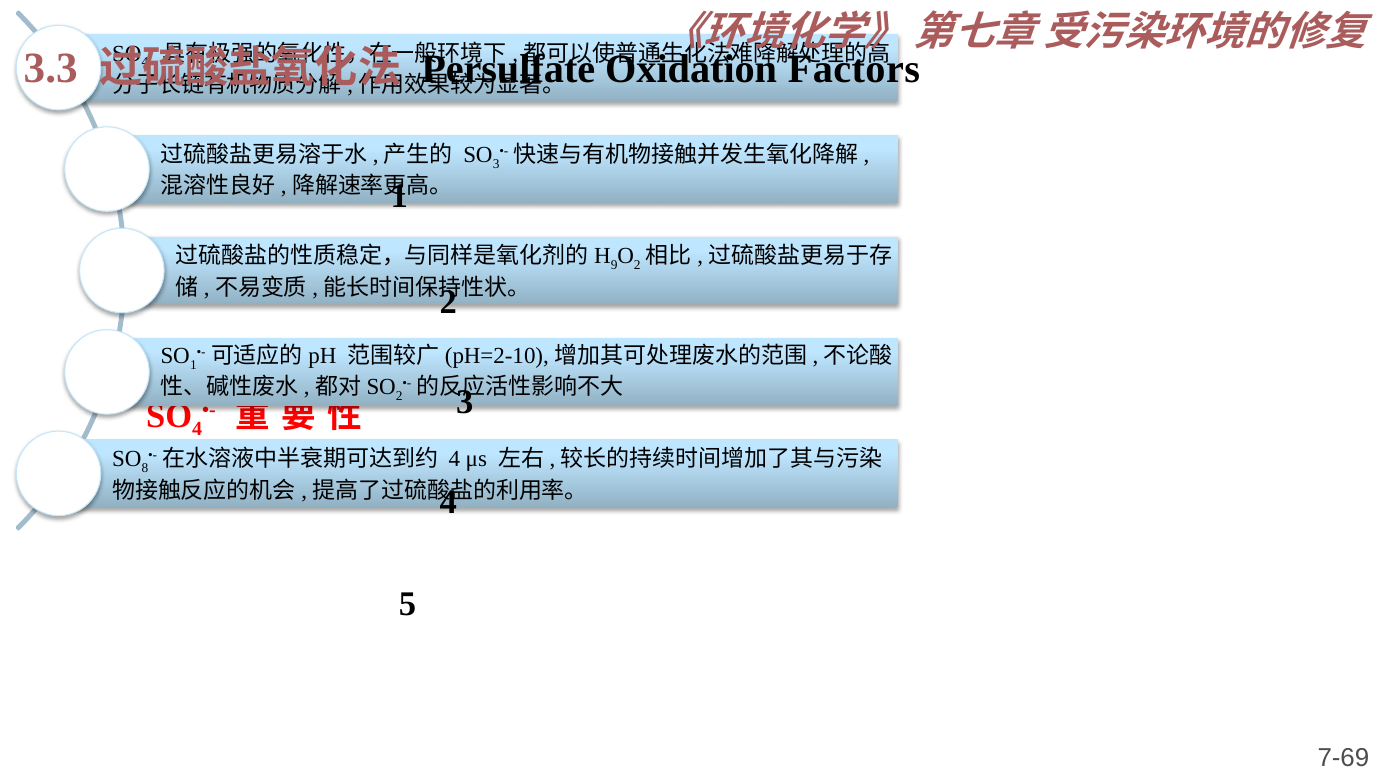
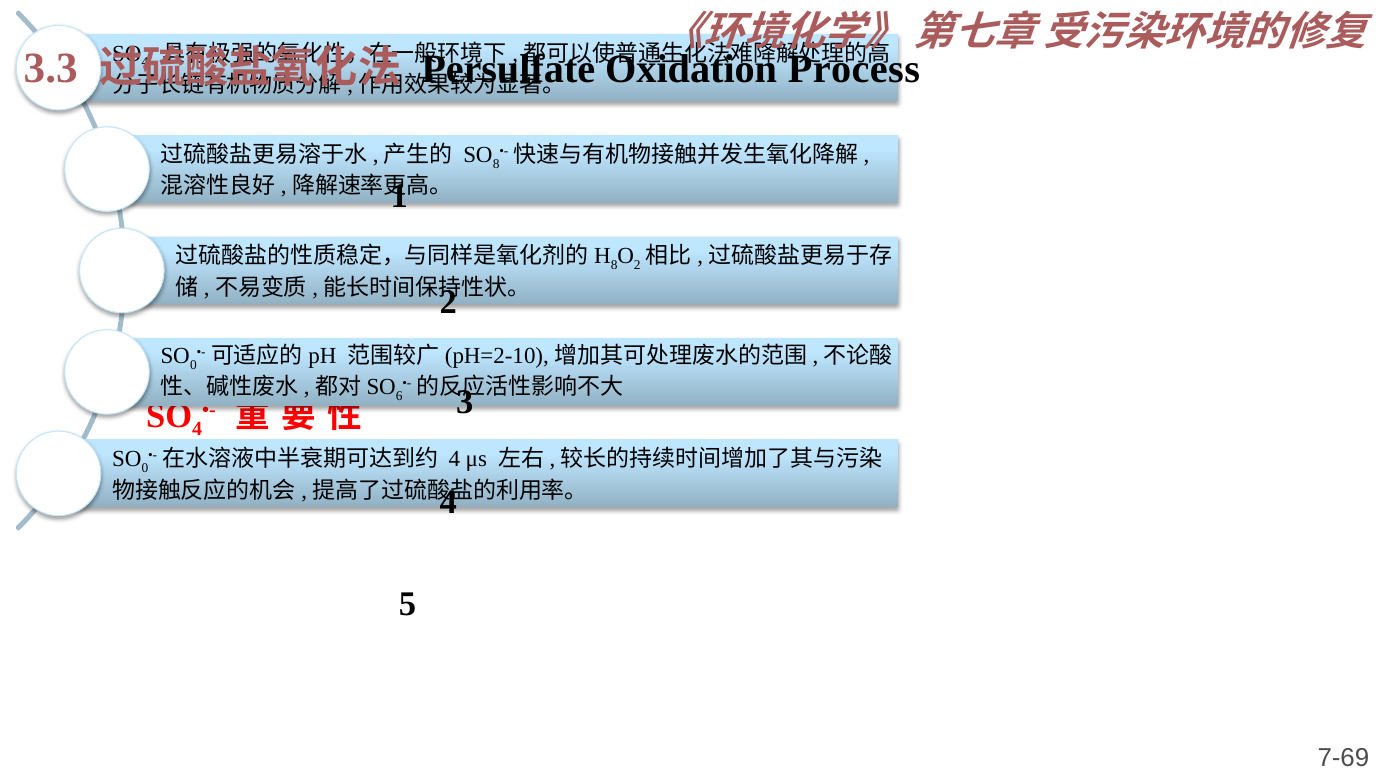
Factors: Factors -> Process
3 at (496, 164): 3 -> 8
9 at (614, 265): 9 -> 8
1 at (193, 365): 1 -> 0
2 at (399, 396): 2 -> 6
8 at (145, 468): 8 -> 0
